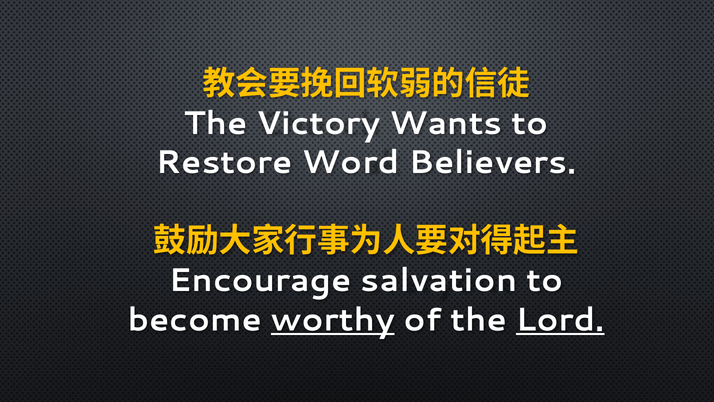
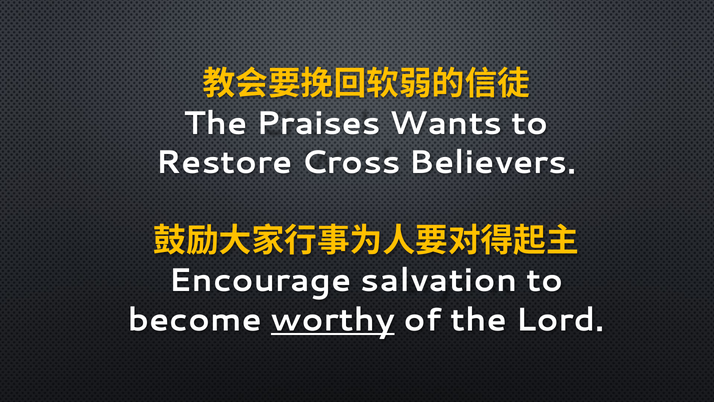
Victory: Victory -> Praises
Word: Word -> Cross
Lord underline: present -> none
